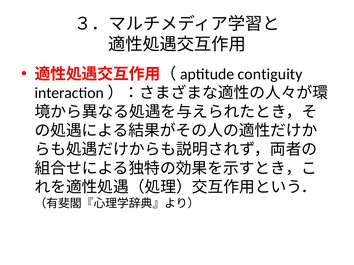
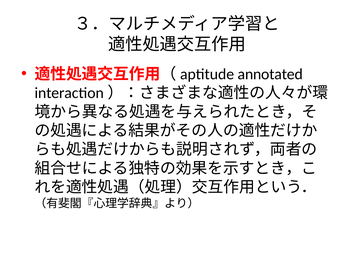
contiguity: contiguity -> annotated
